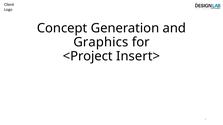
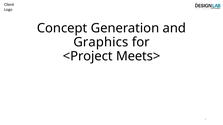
Insert>: Insert> -> Meets>
